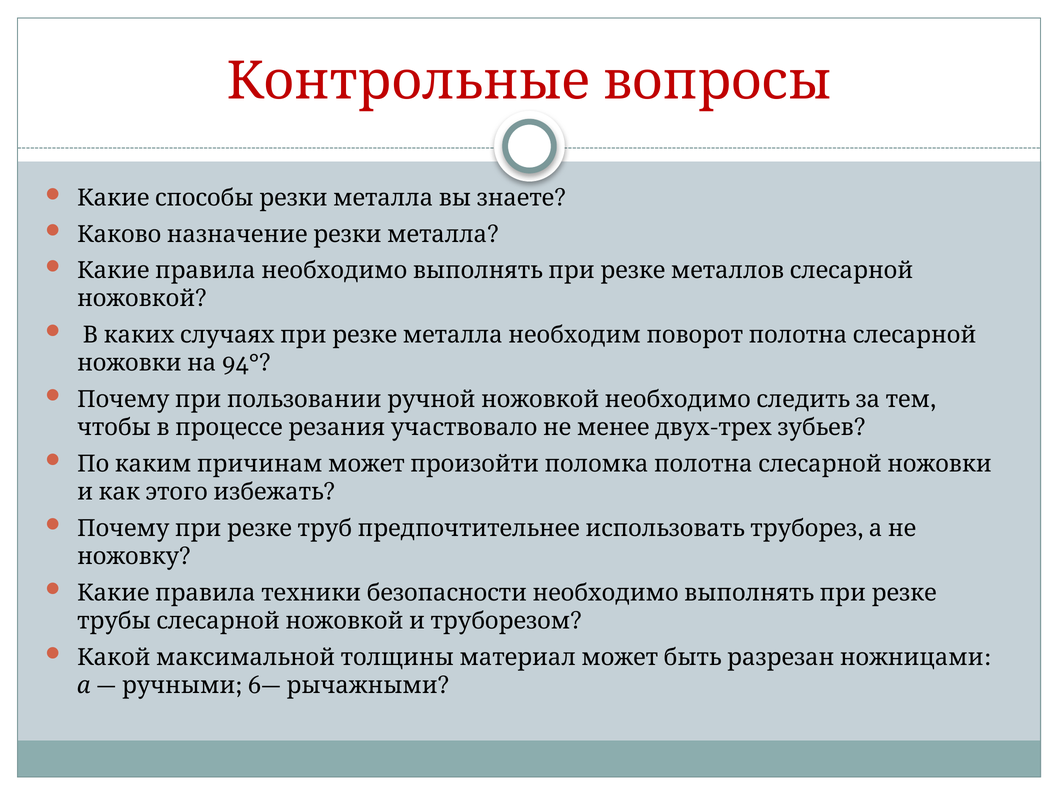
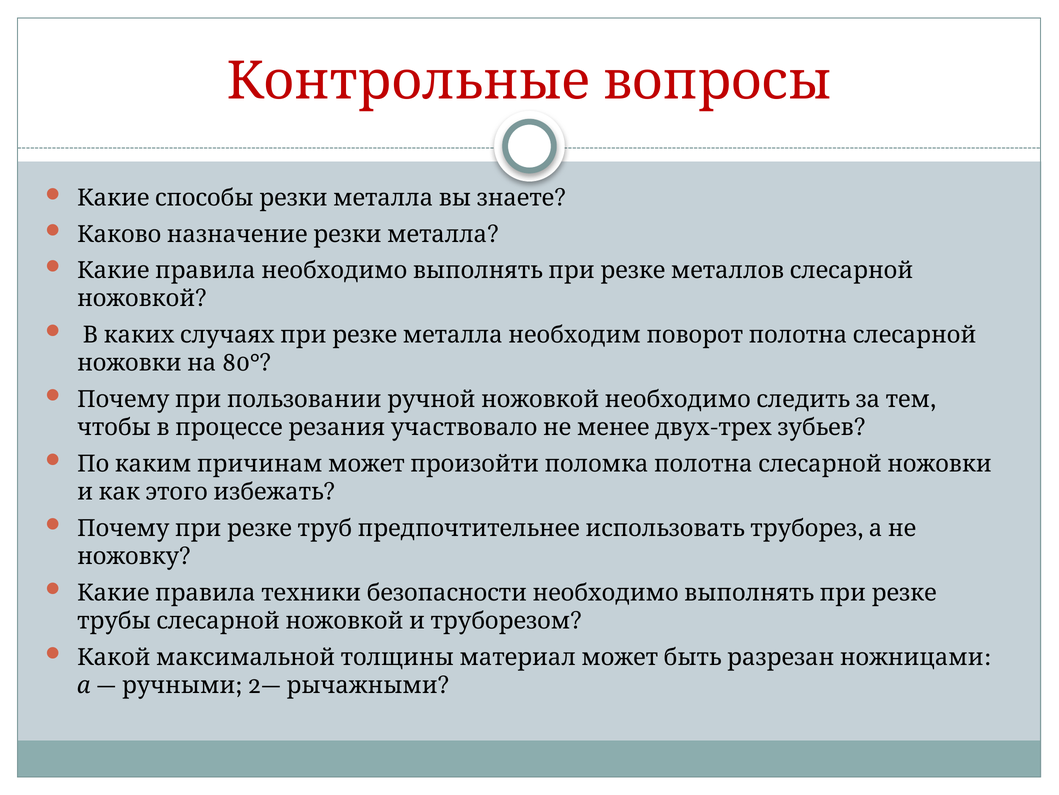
94°: 94° -> 80°
6—: 6— -> 2—
